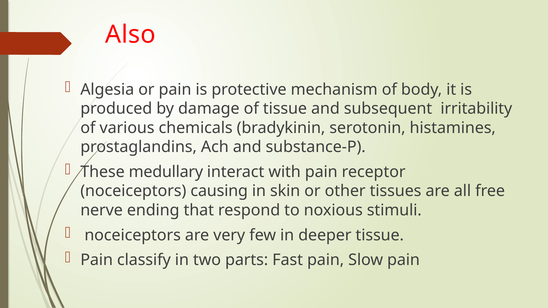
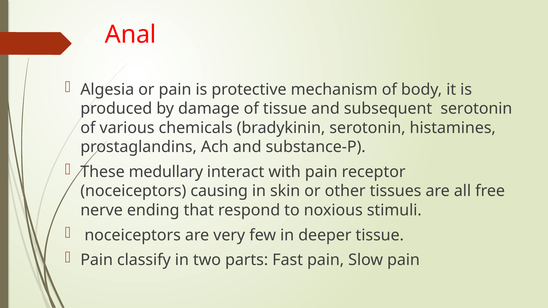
Also: Also -> Anal
subsequent irritability: irritability -> serotonin
